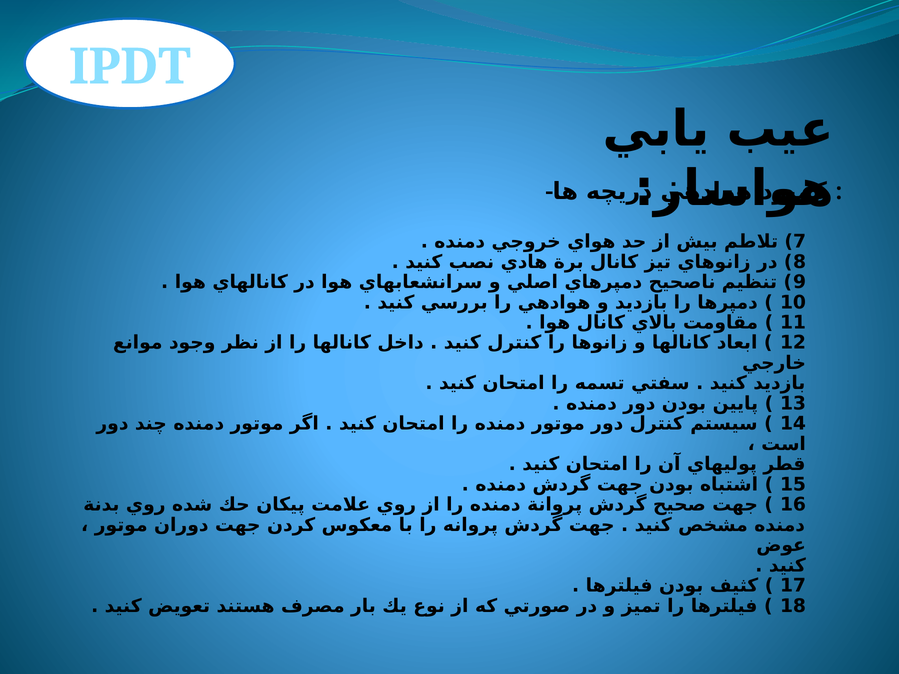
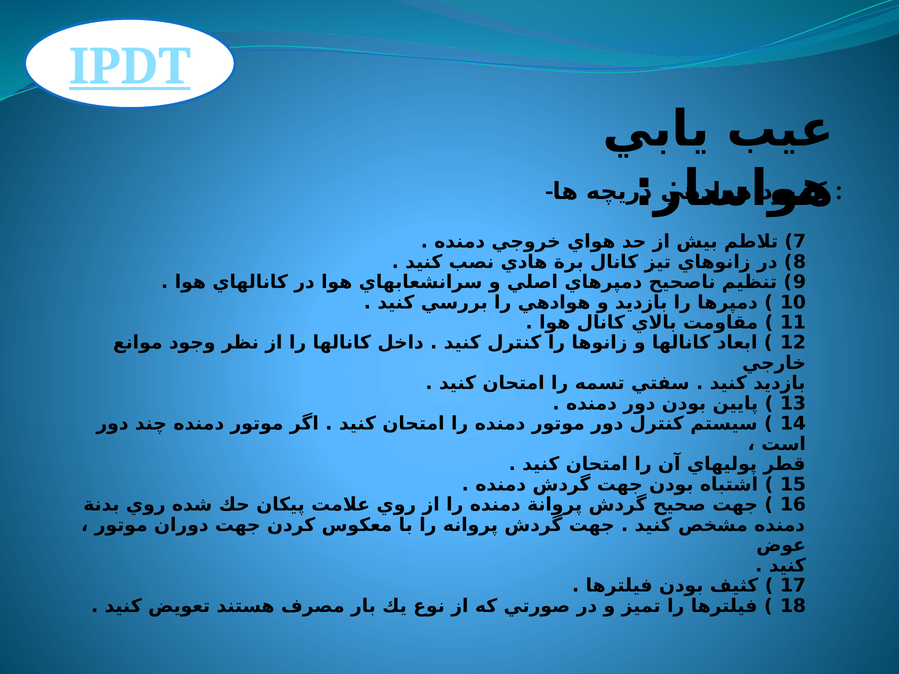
IPDT underline: none -> present
